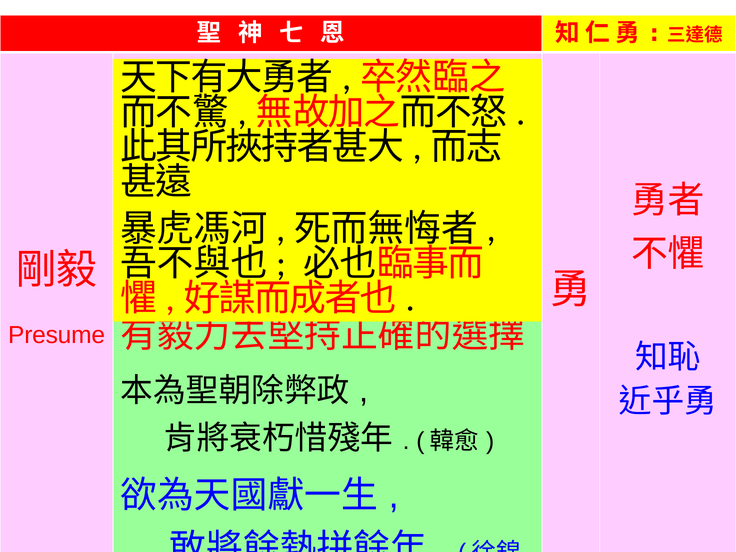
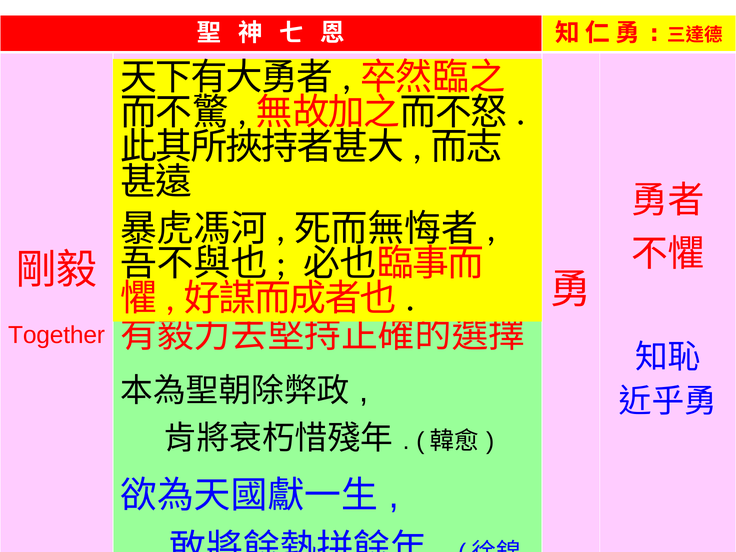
Presume: Presume -> Together
